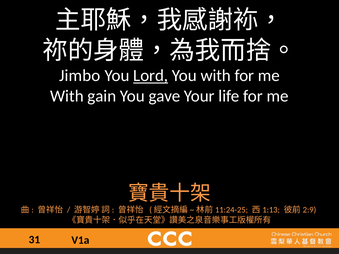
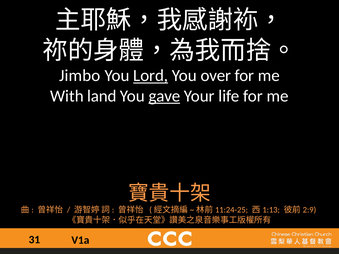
You with: with -> over
gain: gain -> land
gave underline: none -> present
